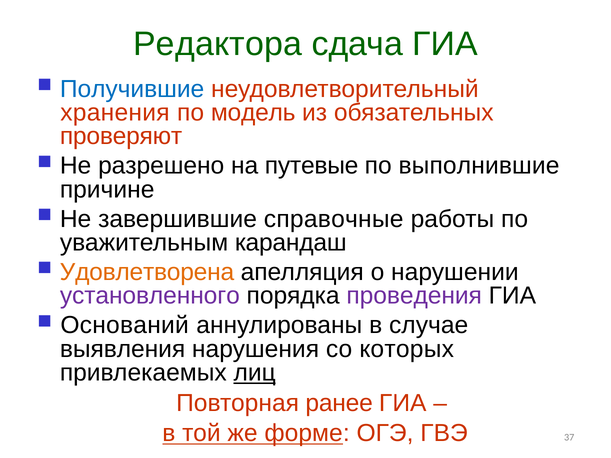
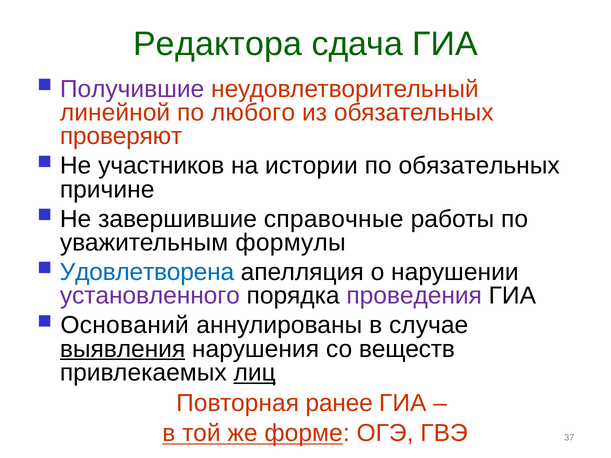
Получившие colour: blue -> purple
хранения: хранения -> линейной
модель: модель -> любого
разрешено: разрешено -> участников
путевые: путевые -> истории
по выполнившие: выполнившие -> обязательных
карандаш: карандаш -> формулы
Удовлетворена colour: orange -> blue
выявления underline: none -> present
которых: которых -> веществ
